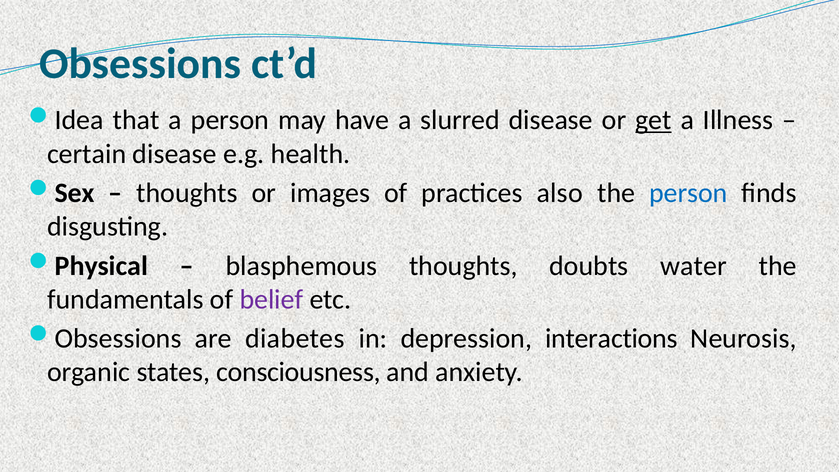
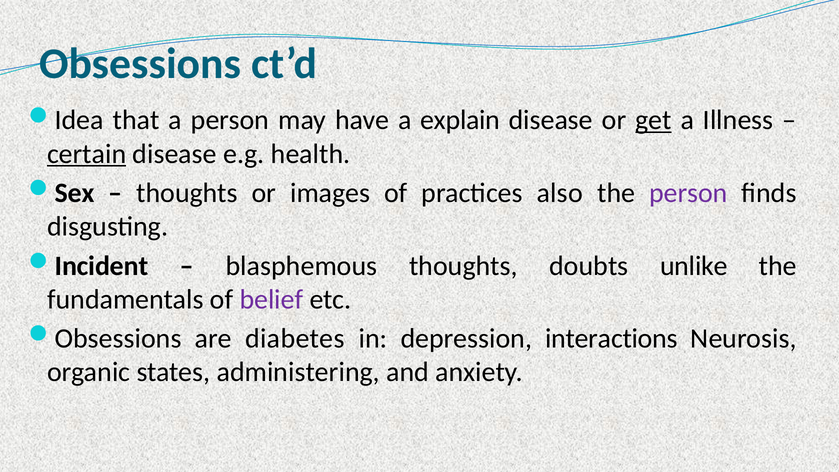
slurred: slurred -> explain
certain underline: none -> present
person at (688, 193) colour: blue -> purple
Physical: Physical -> Incident
water: water -> unlike
consciousness: consciousness -> administering
